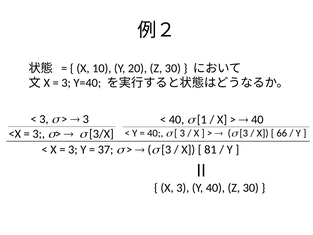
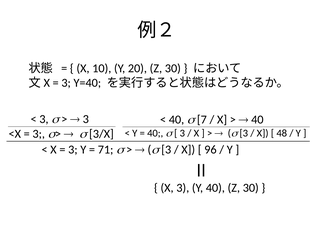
1: 1 -> 7
66: 66 -> 48
37: 37 -> 71
81: 81 -> 96
